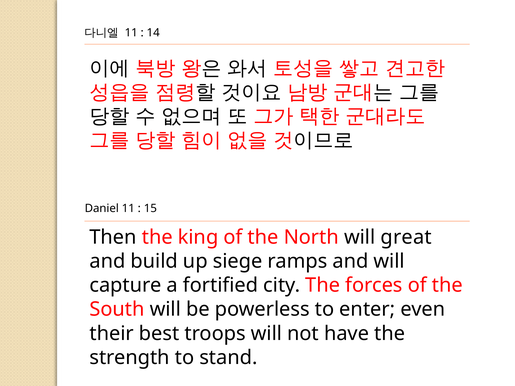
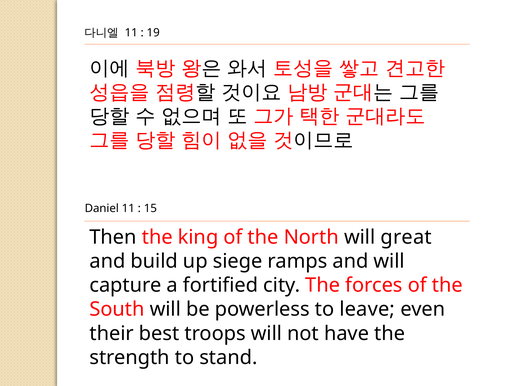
14: 14 -> 19
enter: enter -> leave
